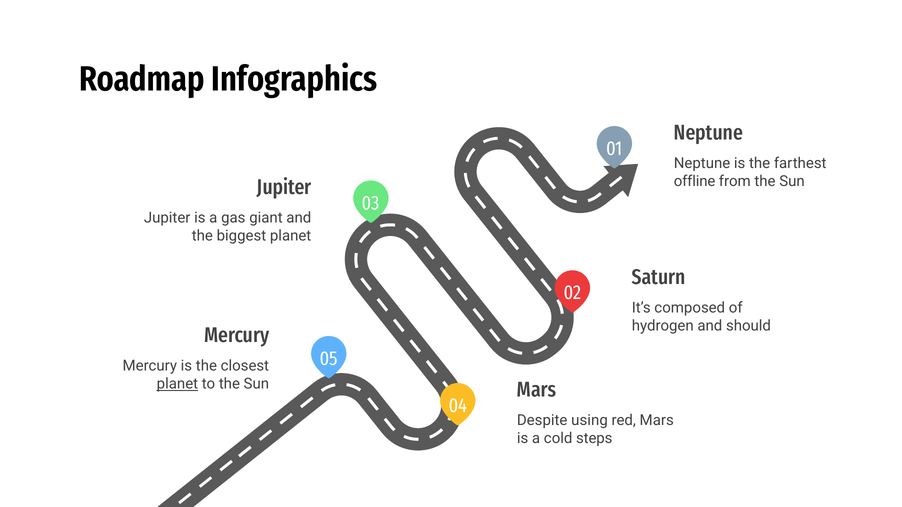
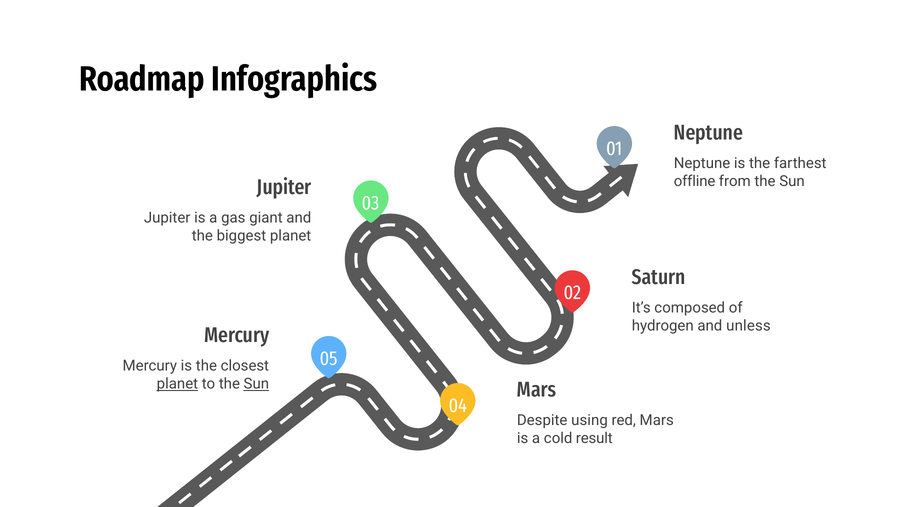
should: should -> unless
Sun at (256, 384) underline: none -> present
steps: steps -> result
